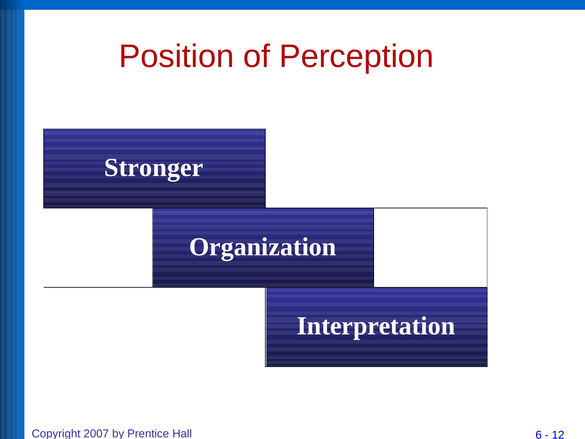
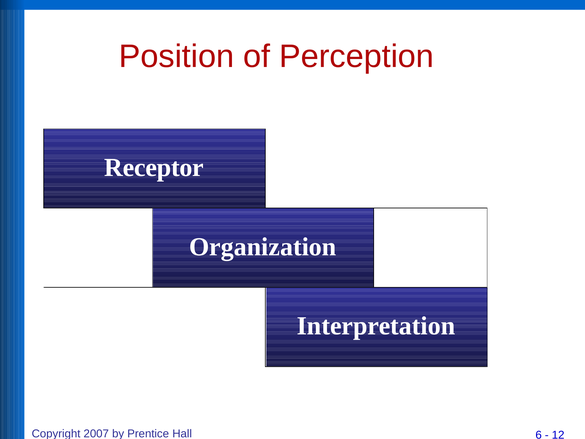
Stronger: Stronger -> Receptor
